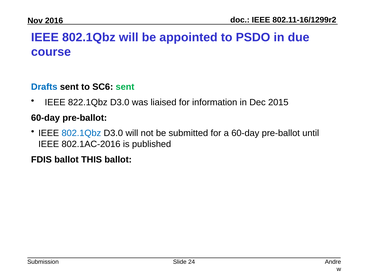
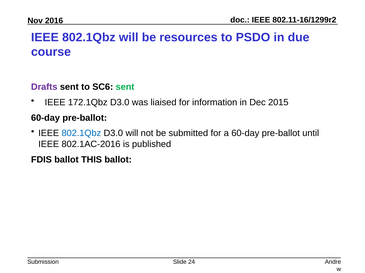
appointed: appointed -> resources
Drafts colour: blue -> purple
822.1Qbz: 822.1Qbz -> 172.1Qbz
